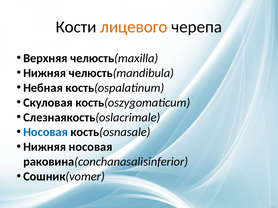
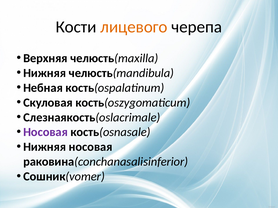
Носовая at (46, 132) colour: blue -> purple
